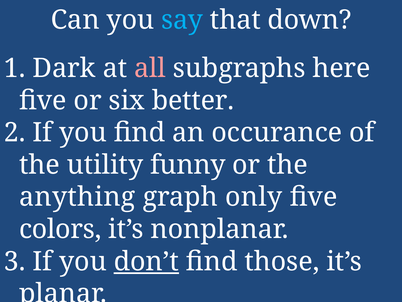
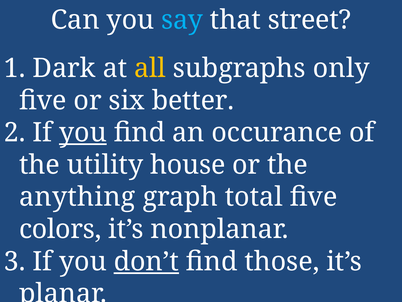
down: down -> street
all colour: pink -> yellow
here: here -> only
you at (83, 132) underline: none -> present
funny: funny -> house
only: only -> total
